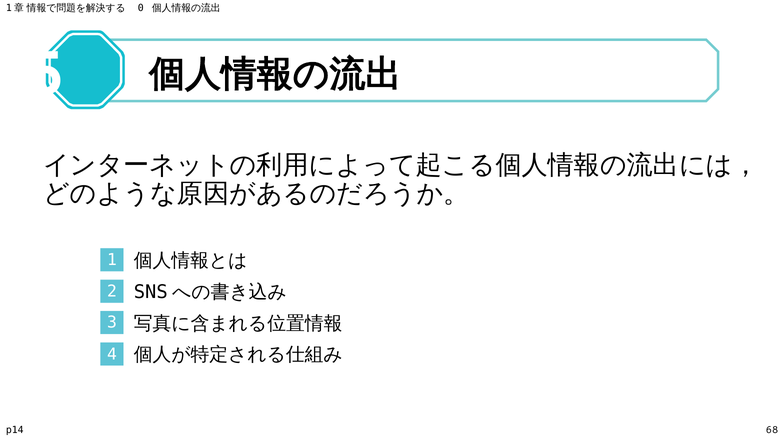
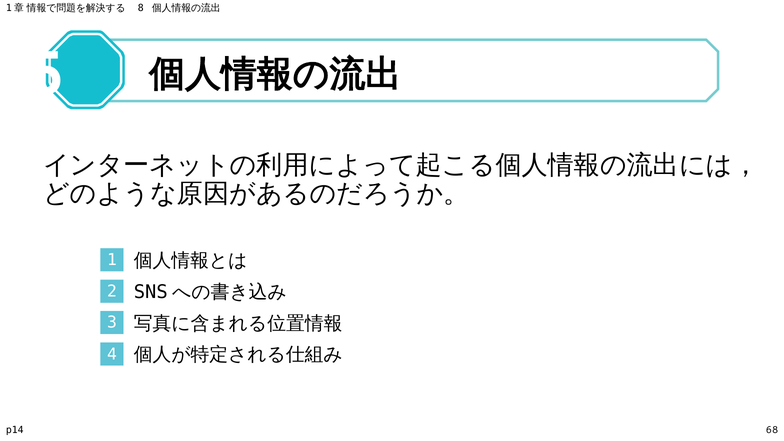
0: 0 -> 8
